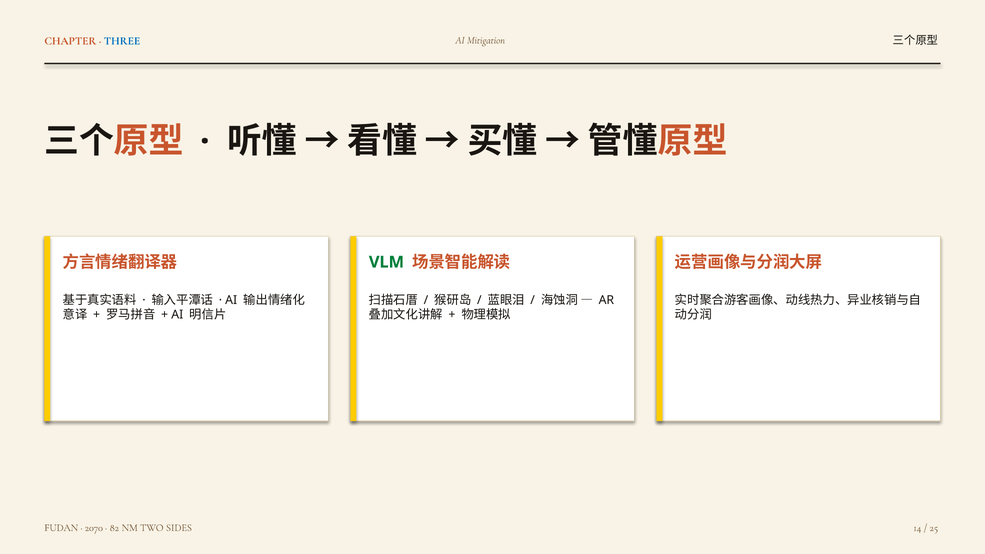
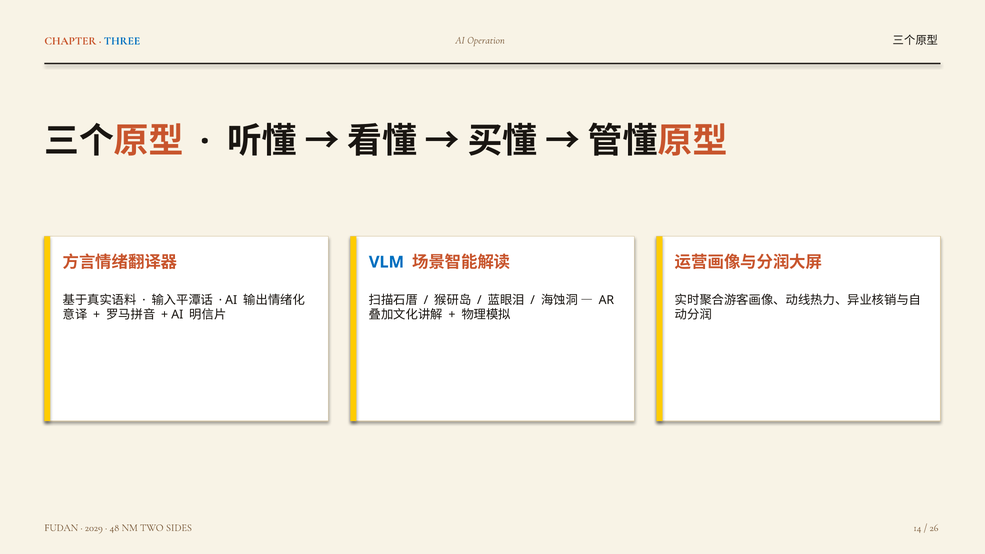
Mitigation: Mitigation -> Operation
VLM colour: green -> blue
2070: 2070 -> 2029
82: 82 -> 48
25: 25 -> 26
